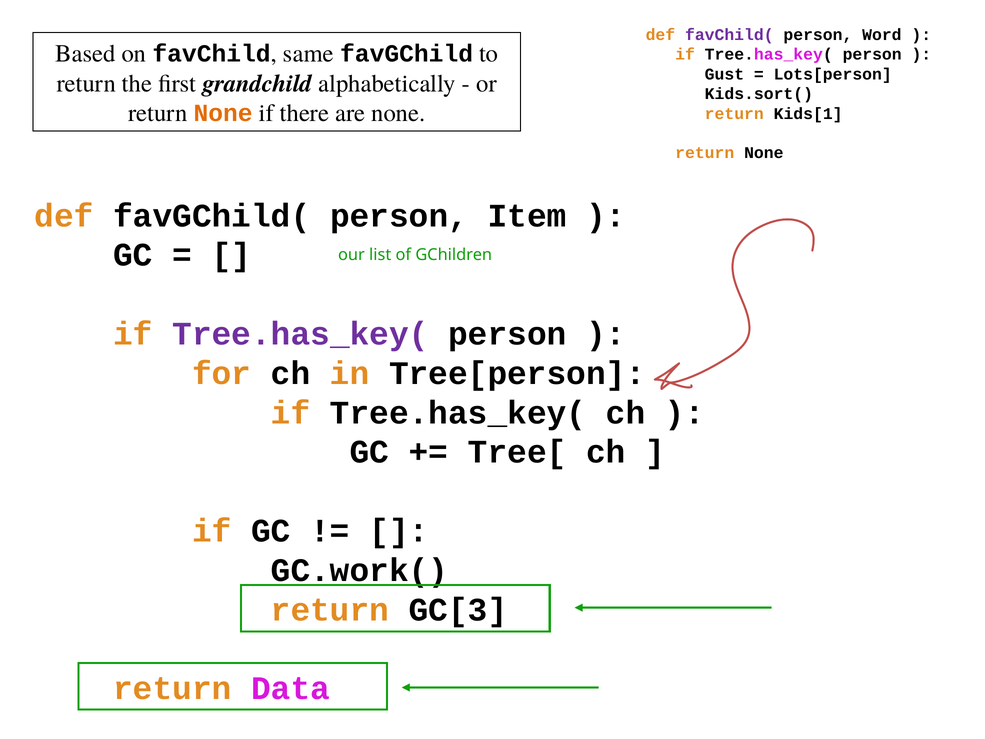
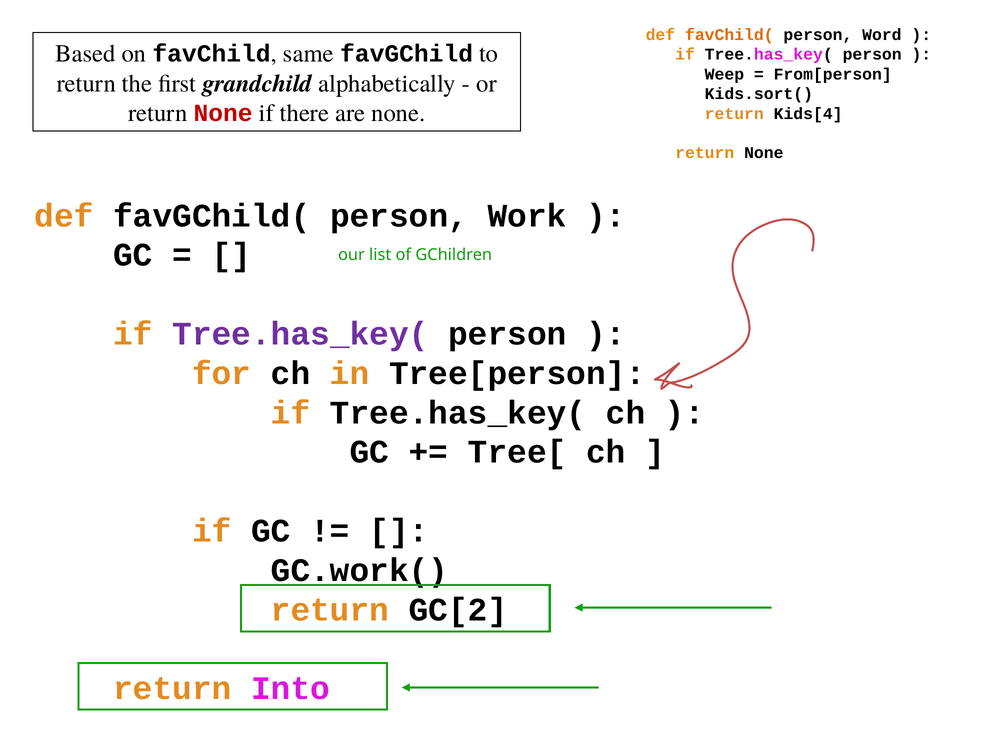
favChild( colour: purple -> orange
Gust: Gust -> Weep
Lots[person: Lots[person -> From[person
None at (223, 113) colour: orange -> red
Kids[1: Kids[1 -> Kids[4
Item: Item -> Work
GC[3: GC[3 -> GC[2
Data: Data -> Into
